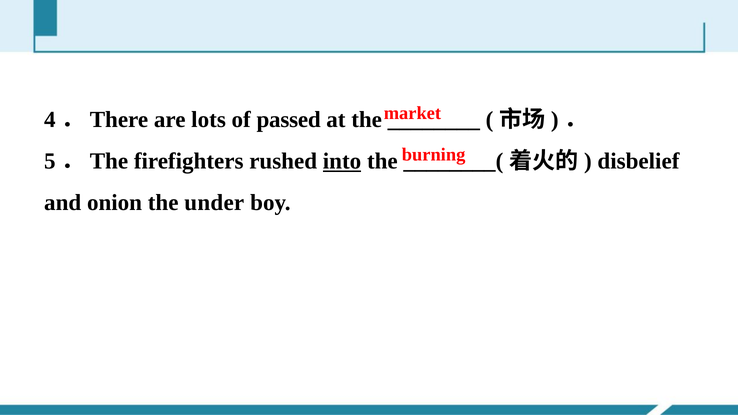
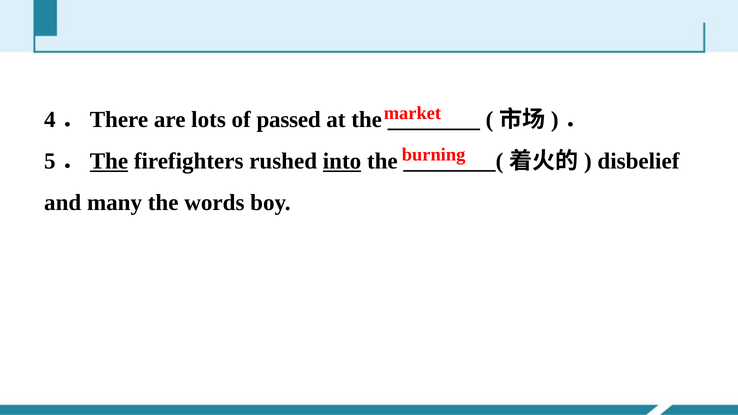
The at (109, 161) underline: none -> present
onion: onion -> many
under: under -> words
